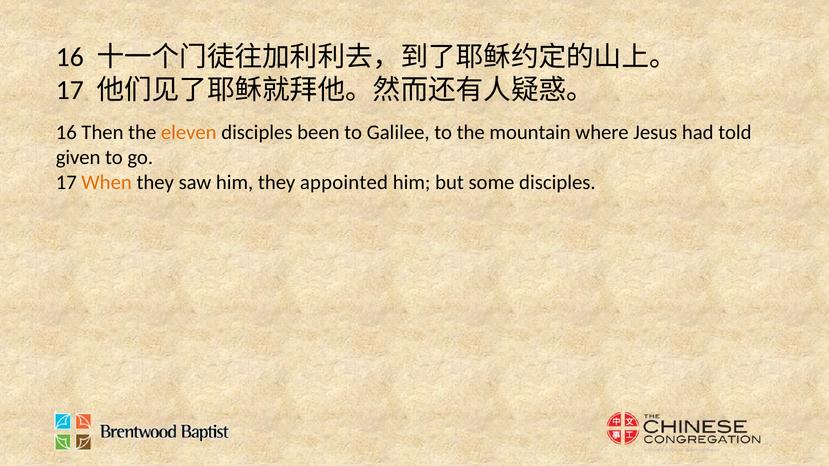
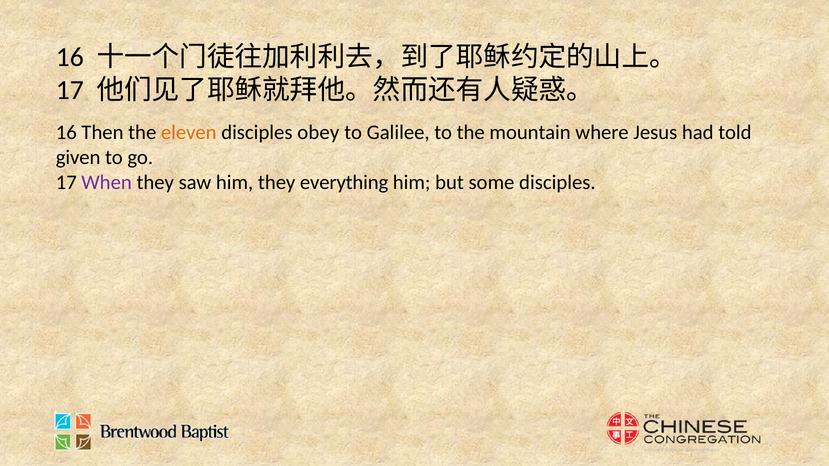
been: been -> obey
When colour: orange -> purple
appointed: appointed -> everything
